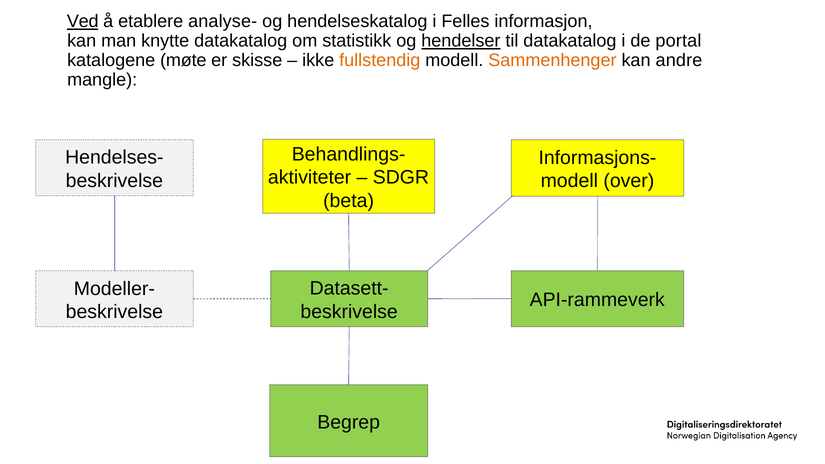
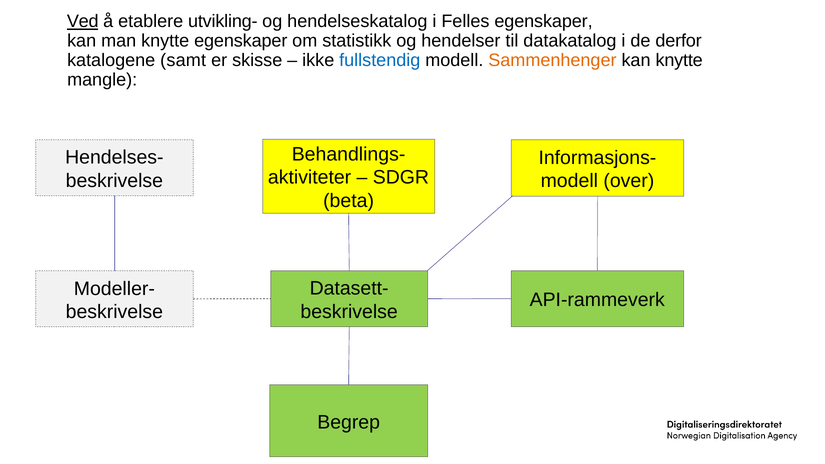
analyse-: analyse- -> utvikling-
Felles informasjon: informasjon -> egenskaper
knytte datakatalog: datakatalog -> egenskaper
hendelser underline: present -> none
portal: portal -> derfor
møte: møte -> samt
fullstendig colour: orange -> blue
kan andre: andre -> knytte
